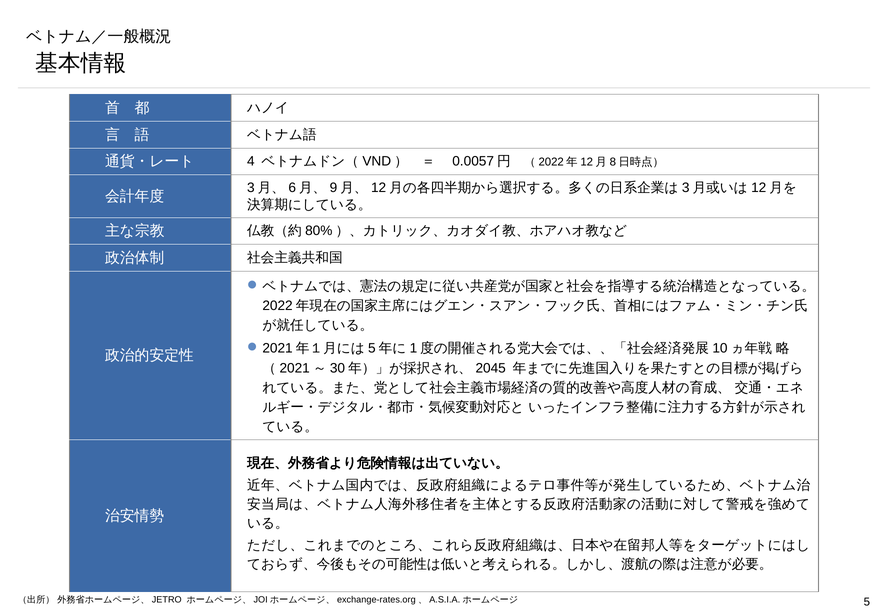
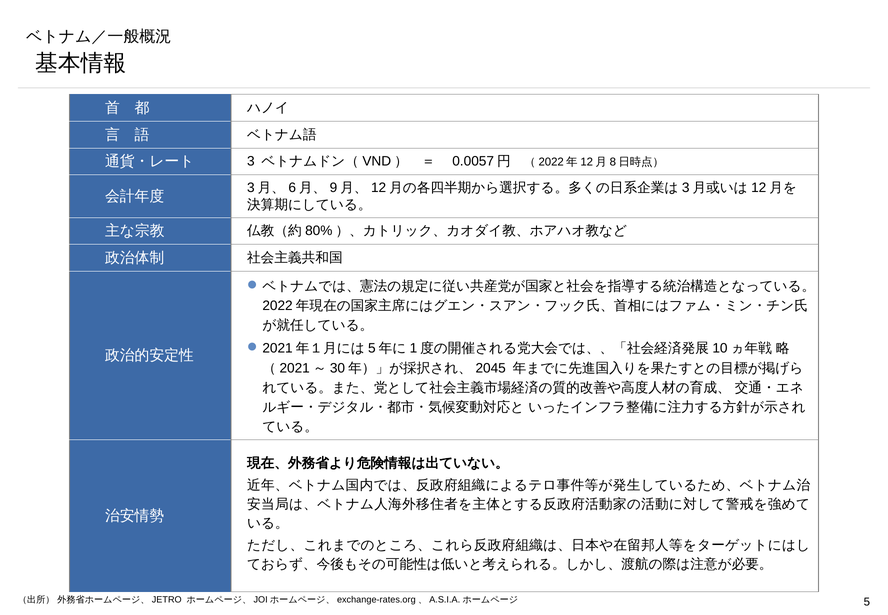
4: 4 -> 3
